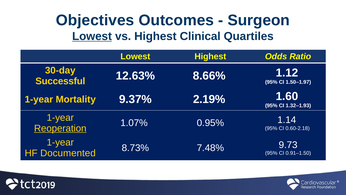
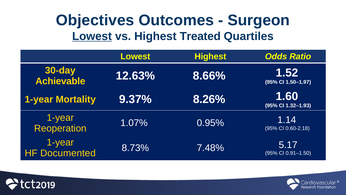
Clinical: Clinical -> Treated
Successful: Successful -> Achievable
1.12: 1.12 -> 1.52
2.19%: 2.19% -> 8.26%
Reoperation underline: present -> none
9.73: 9.73 -> 5.17
